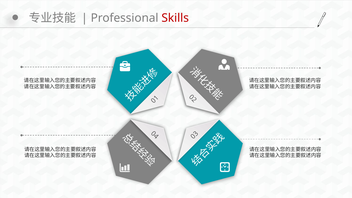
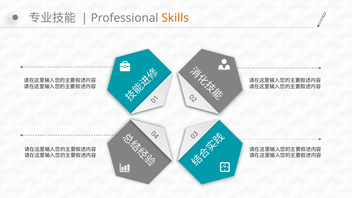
Skills colour: red -> orange
